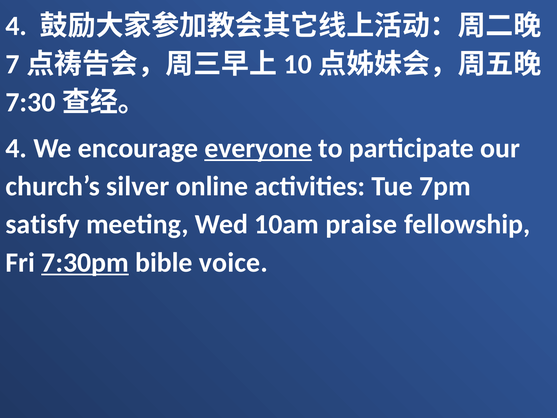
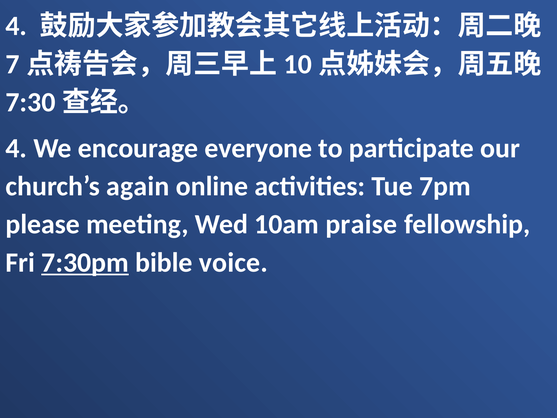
everyone underline: present -> none
silver: silver -> again
satisfy: satisfy -> please
